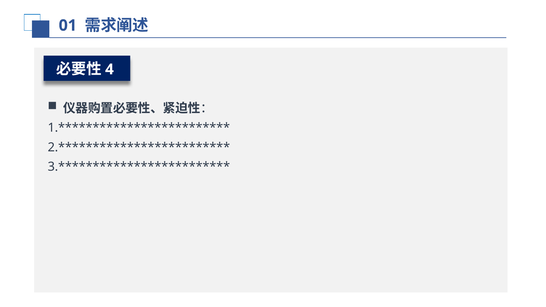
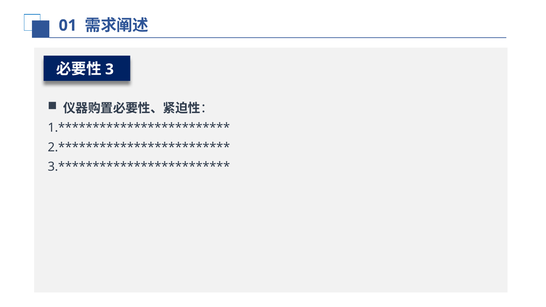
4: 4 -> 3
